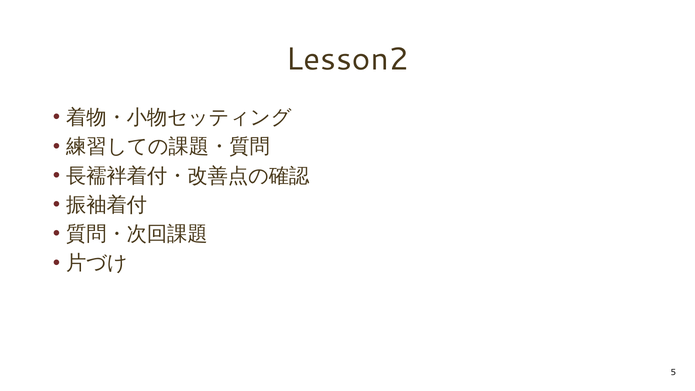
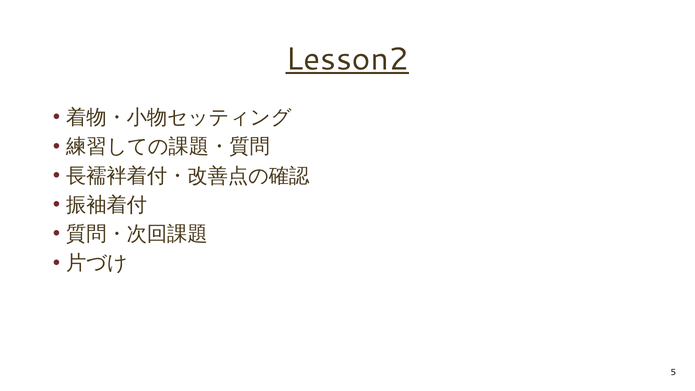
Lesson2 underline: none -> present
